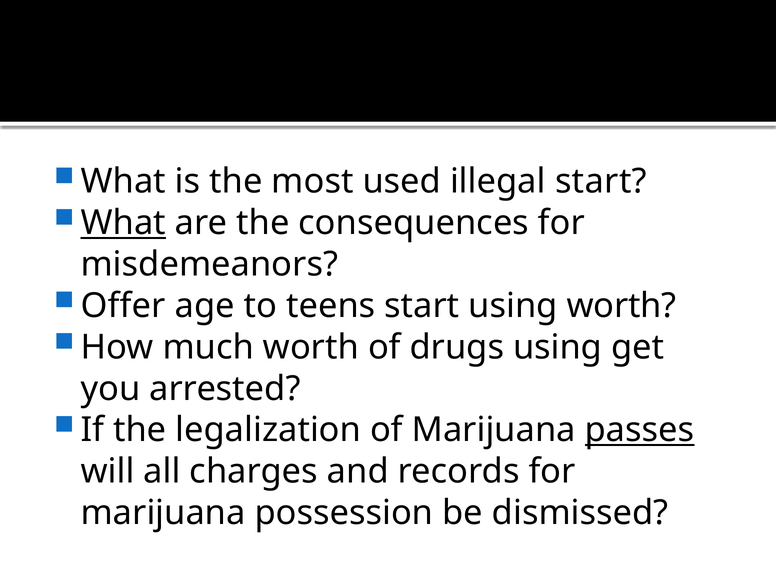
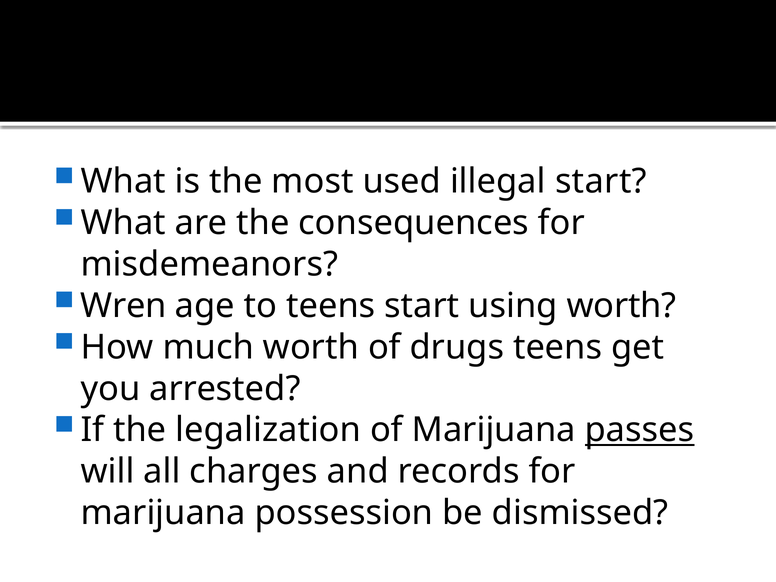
What at (123, 223) underline: present -> none
Offer: Offer -> Wren
drugs using: using -> teens
